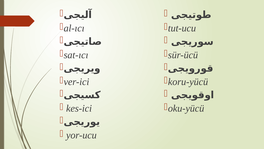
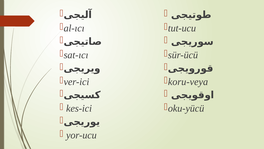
koru-yücü: koru-yücü -> koru-veya
